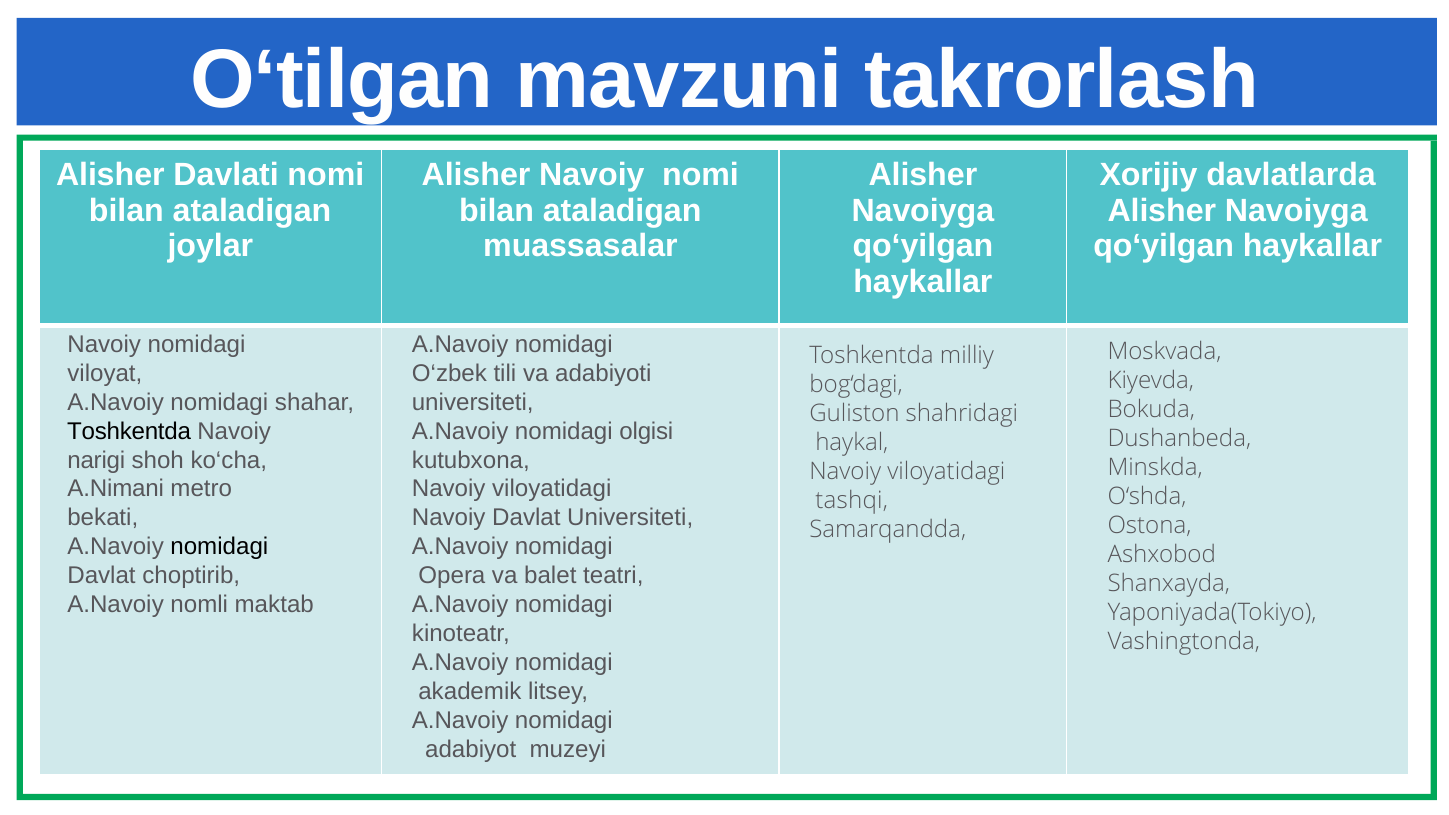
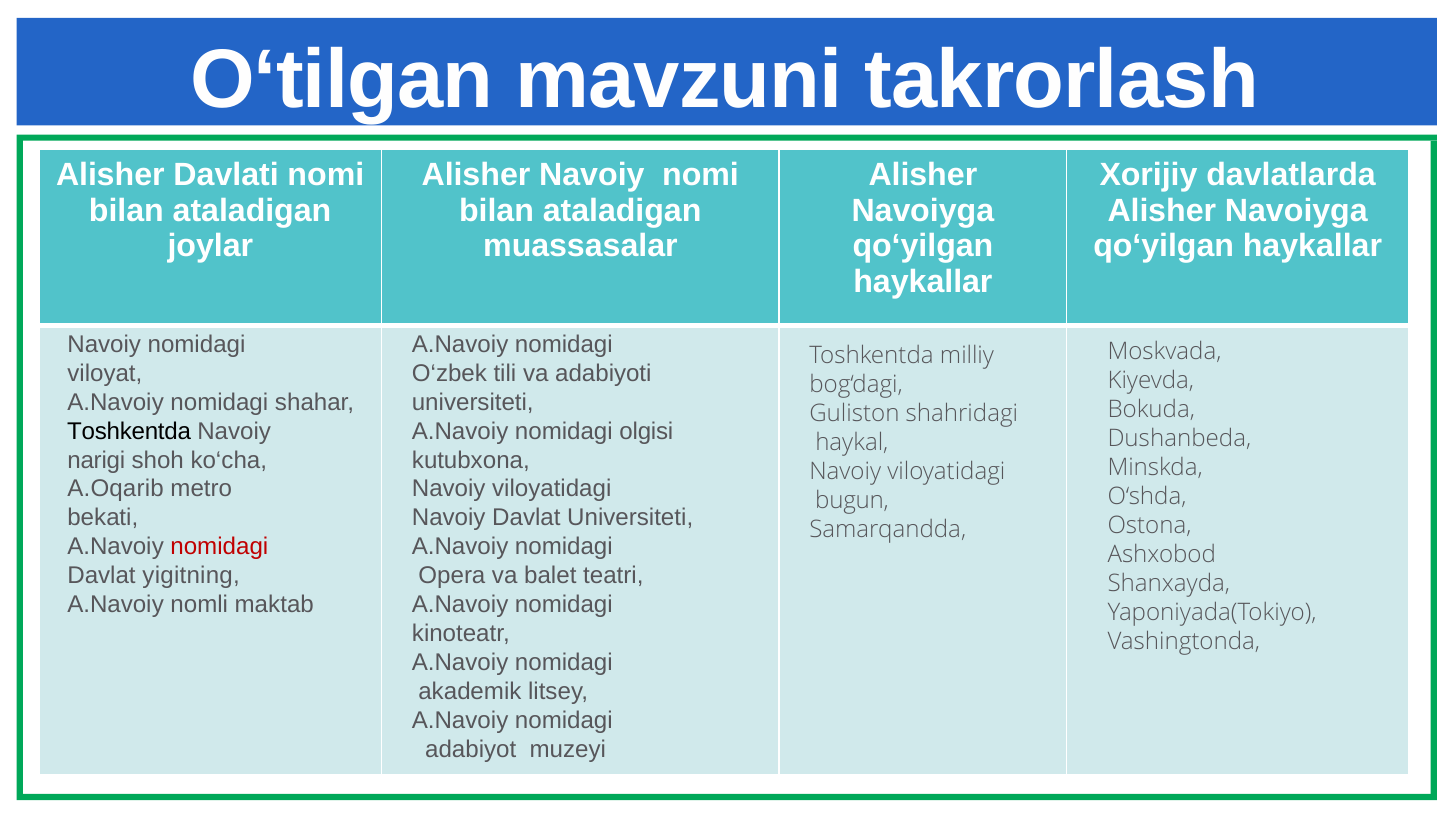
A.Nimani: A.Nimani -> A.Oqarib
tashqi: tashqi -> bugun
nomidagi at (219, 547) colour: black -> red
choptirib: choptirib -> yigitning
